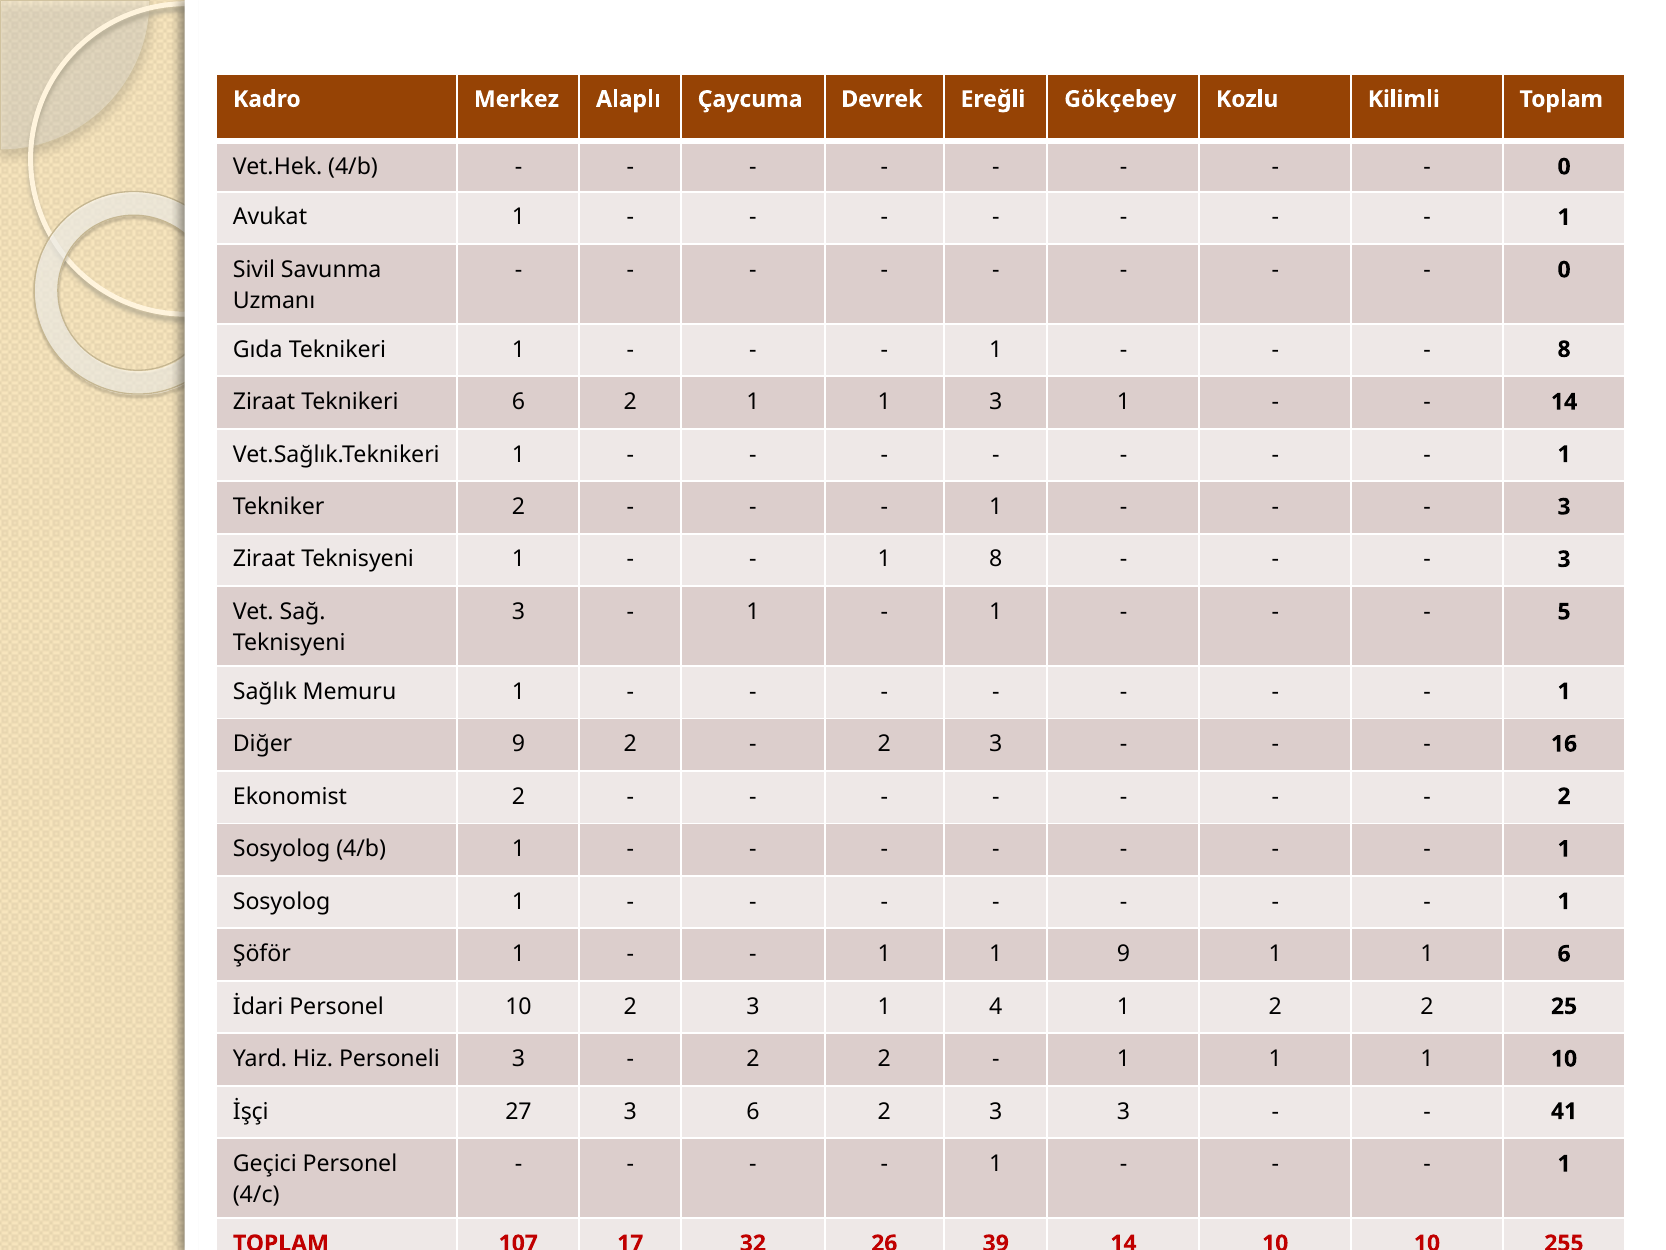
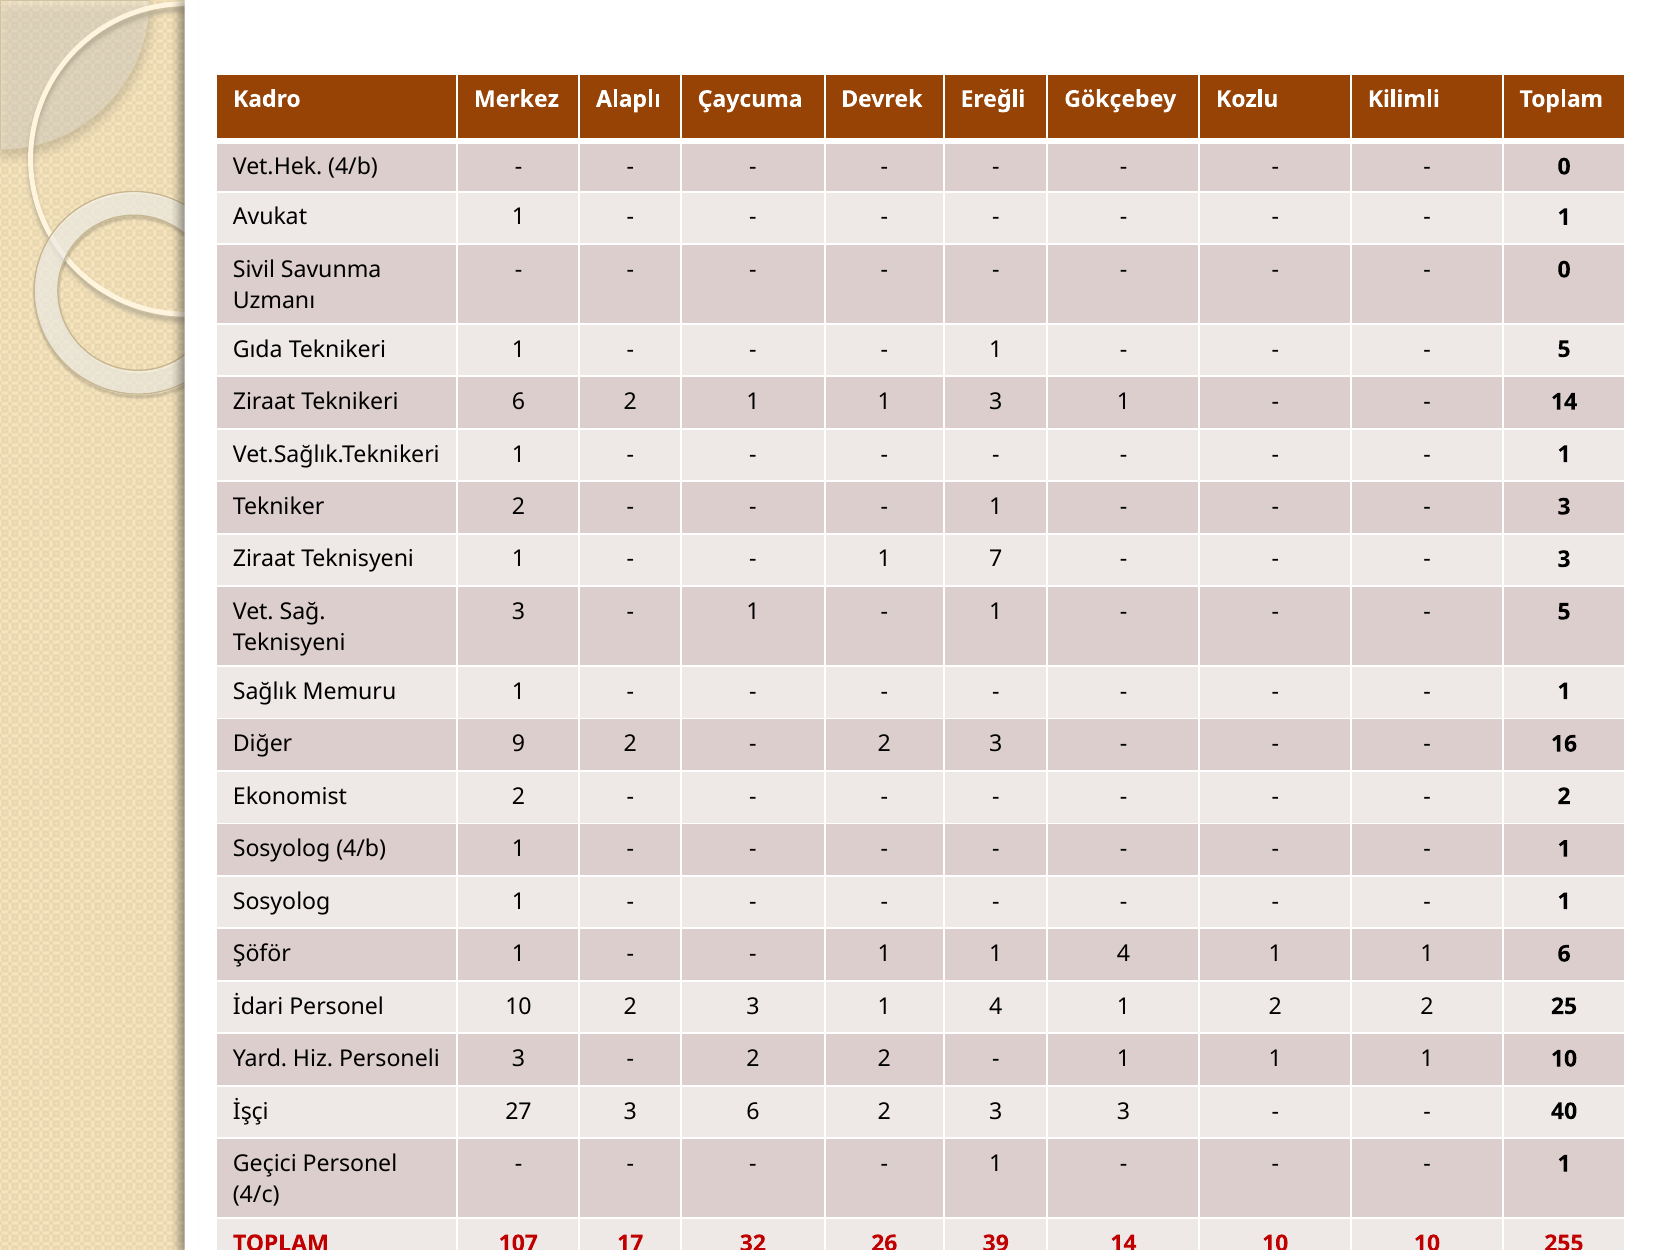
8 at (1564, 349): 8 -> 5
1 8: 8 -> 7
1 1 9: 9 -> 4
41: 41 -> 40
